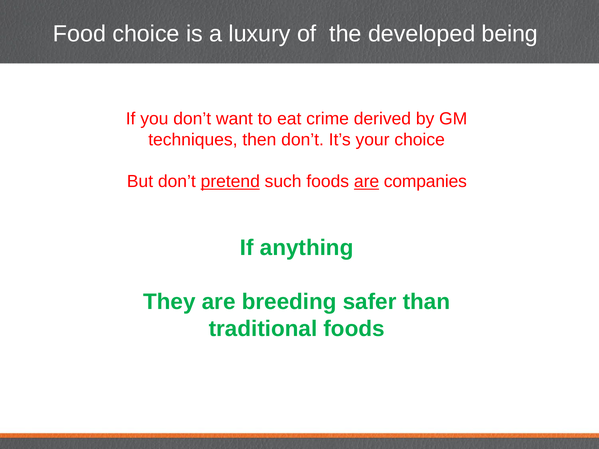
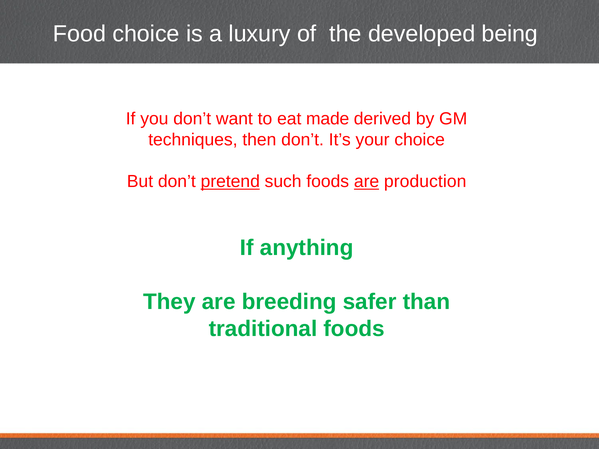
crime: crime -> made
companies: companies -> production
